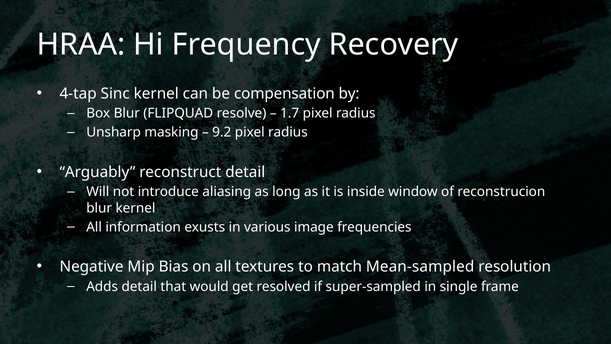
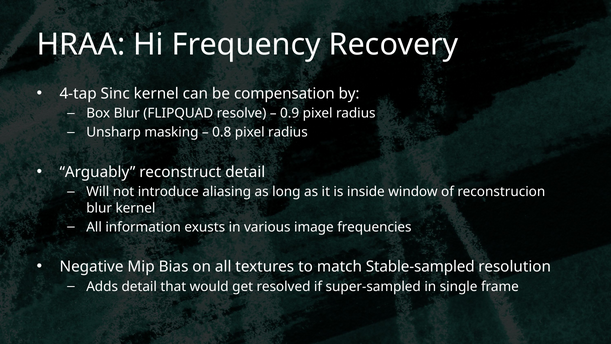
1.7: 1.7 -> 0.9
9.2: 9.2 -> 0.8
Mean-sampled: Mean-sampled -> Stable-sampled
